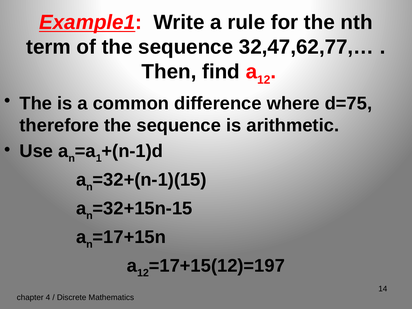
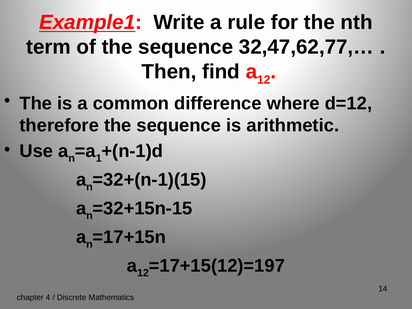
d=75: d=75 -> d=12
